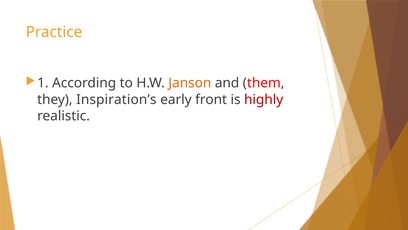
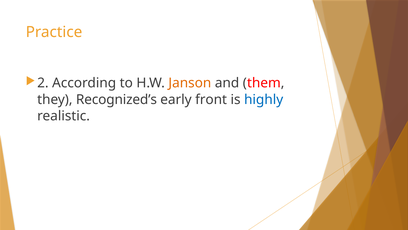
1: 1 -> 2
Inspiration’s: Inspiration’s -> Recognized’s
highly colour: red -> blue
